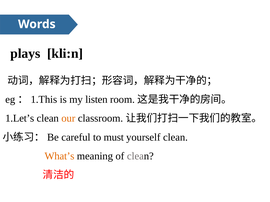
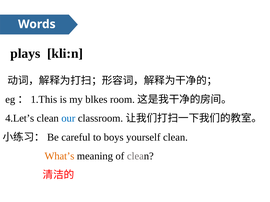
listen: listen -> blkes
1.Let’s: 1.Let’s -> 4.Let’s
our colour: orange -> blue
must: must -> boys
